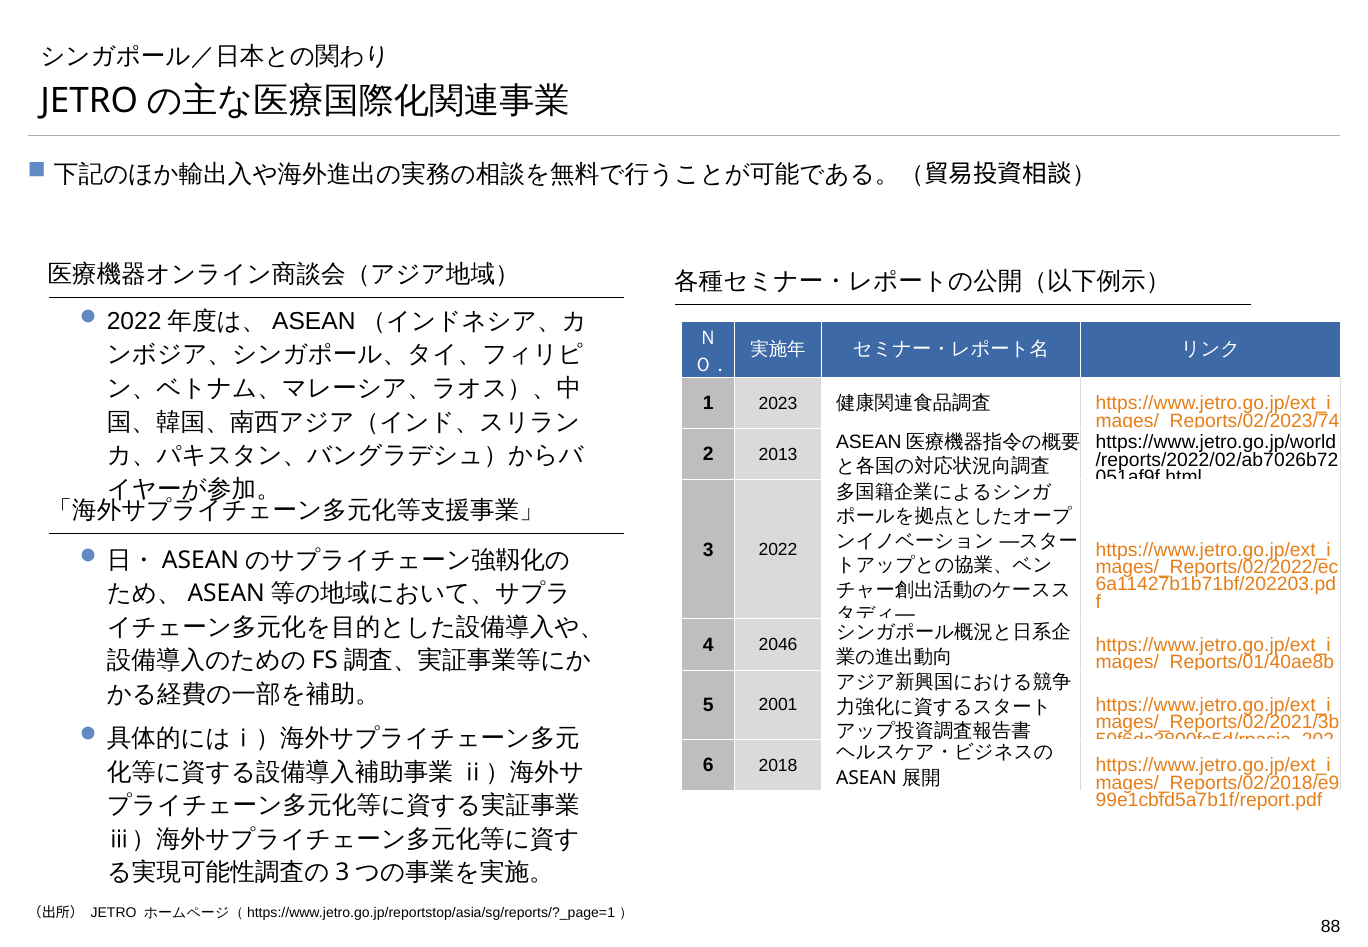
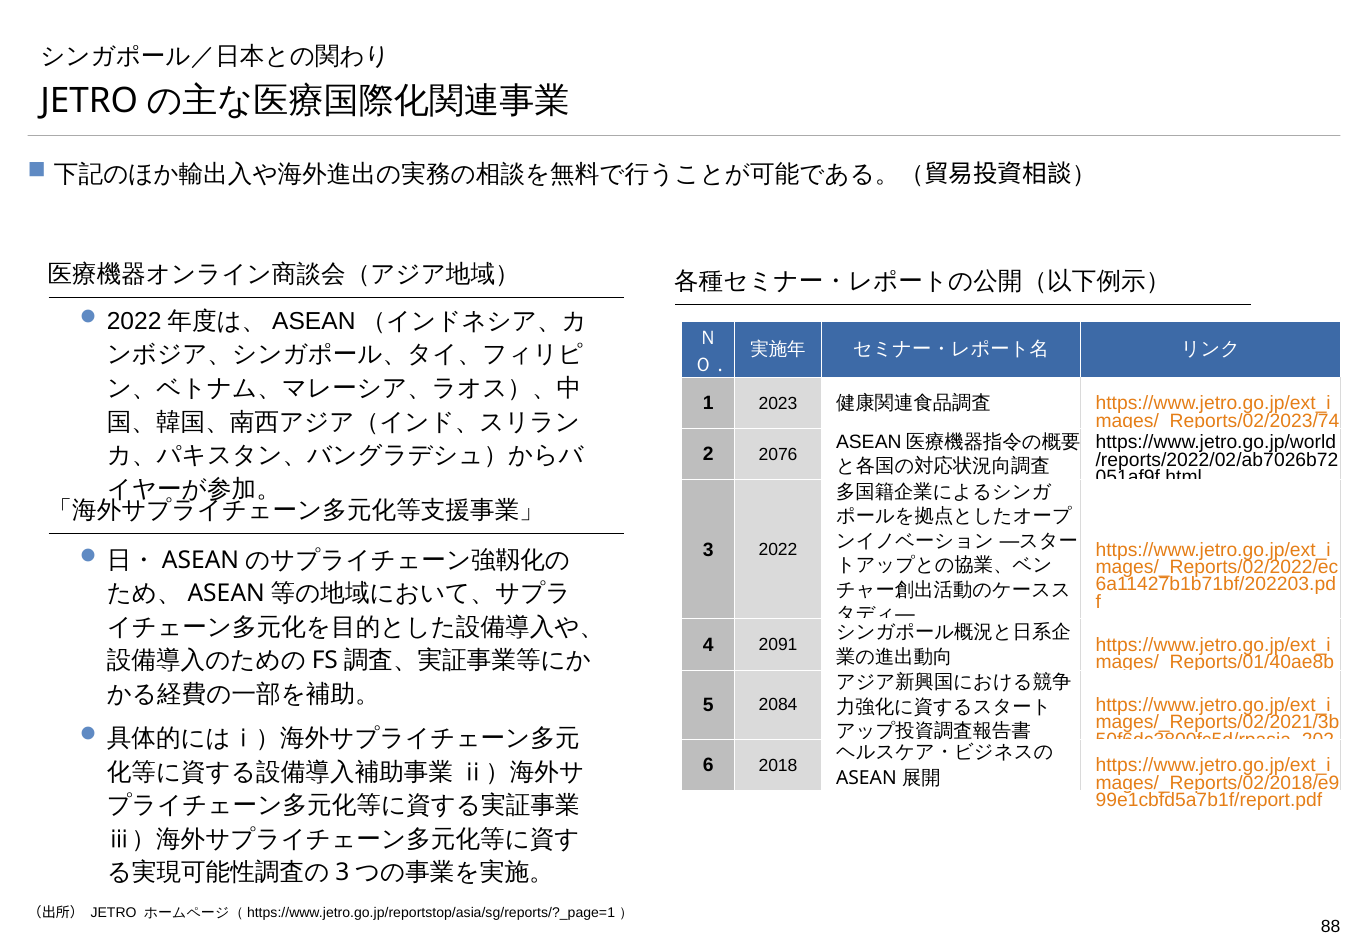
2013: 2013 -> 2076
2046: 2046 -> 2091
2001: 2001 -> 2084
